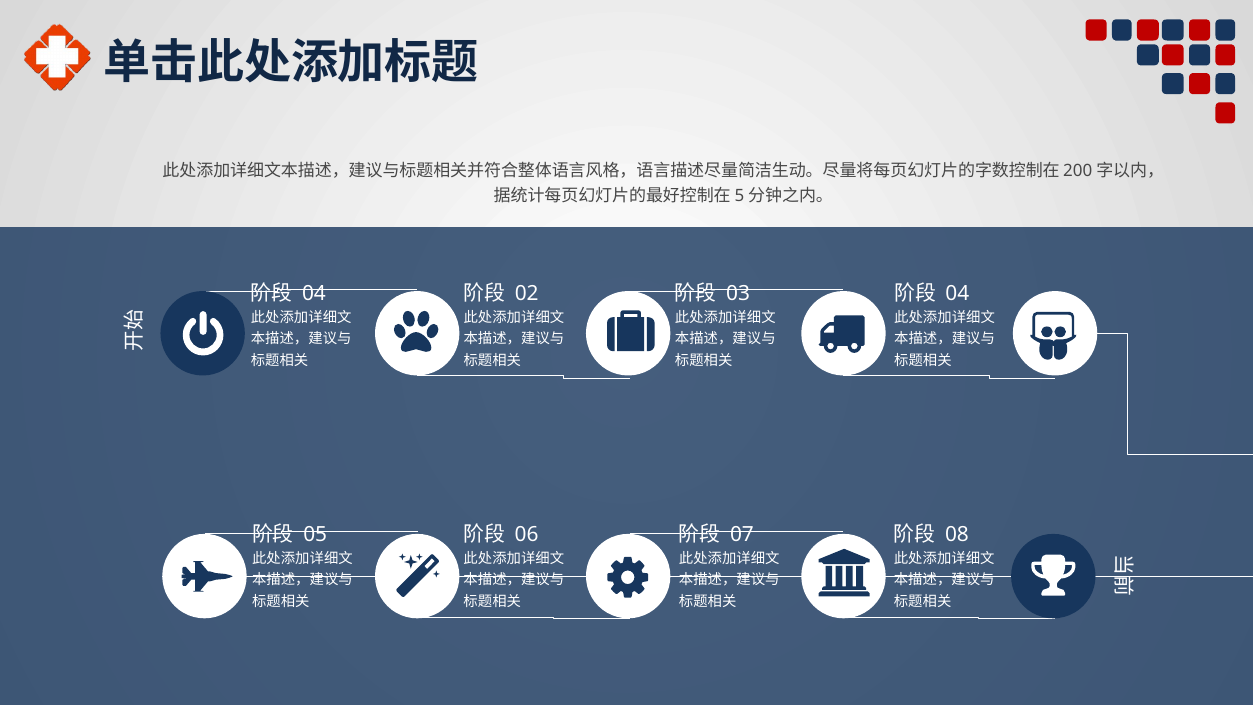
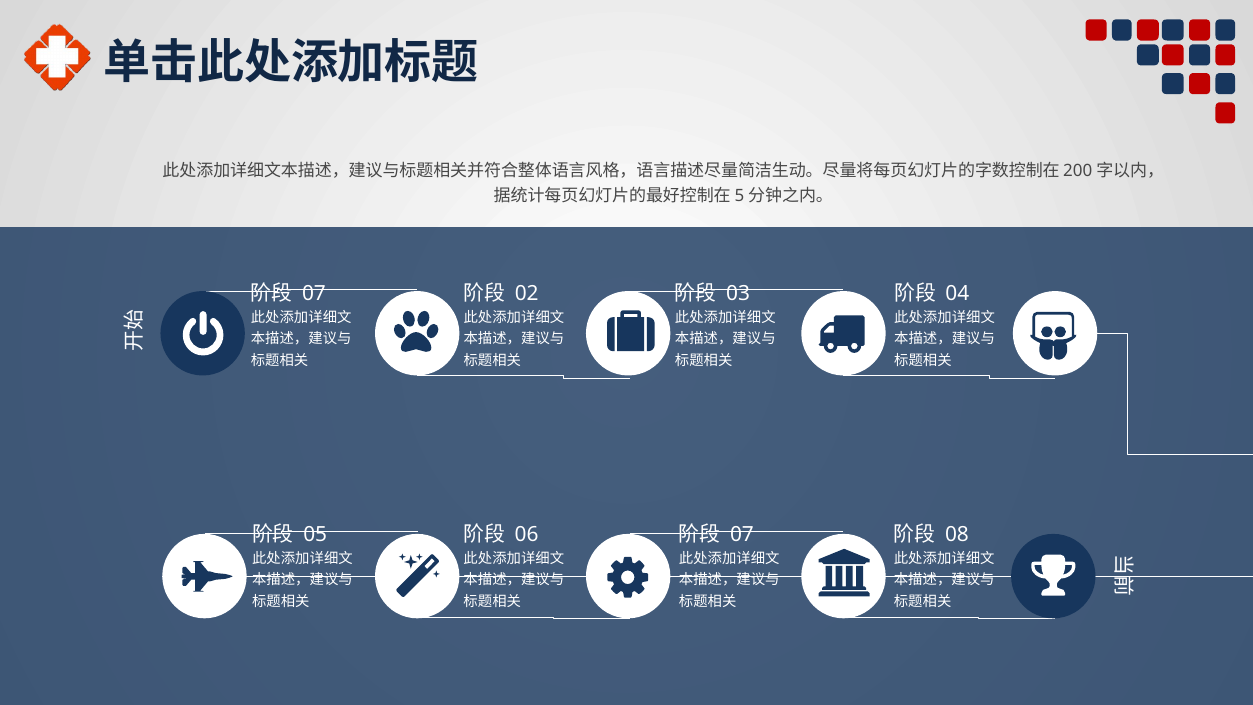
04 at (314, 294): 04 -> 07
